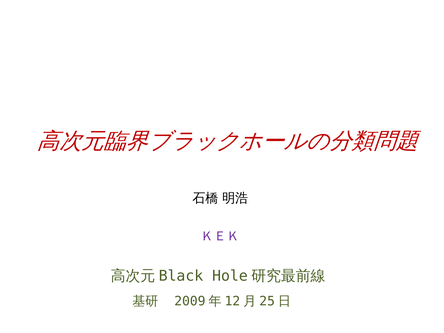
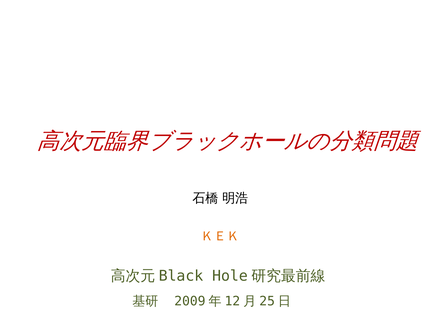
ＫＥＫ colour: purple -> orange
